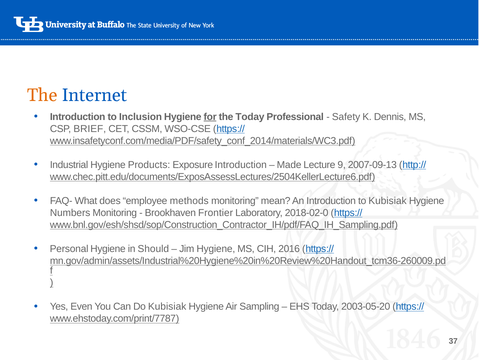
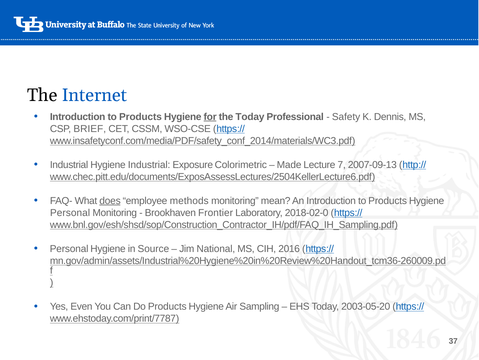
The at (42, 95) colour: orange -> black
Inclusion at (140, 116): Inclusion -> Products
Hygiene Products: Products -> Industrial
Exposure Introduction: Introduction -> Colorimetric
9: 9 -> 7
does underline: none -> present
An Introduction to Kubisiak: Kubisiak -> Products
Numbers at (70, 212): Numbers -> Personal
Should: Should -> Source
Jim Hygiene: Hygiene -> National
Do Kubisiak: Kubisiak -> Products
